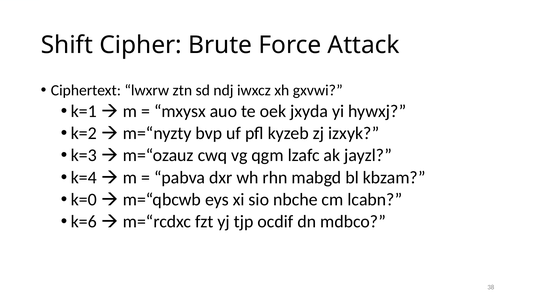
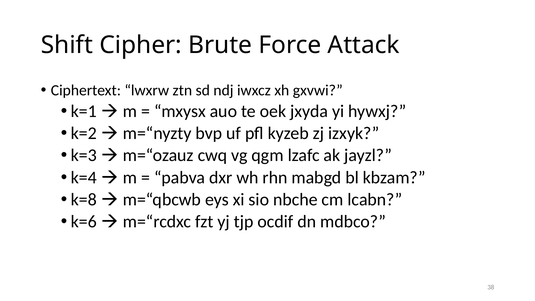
k=0: k=0 -> k=8
